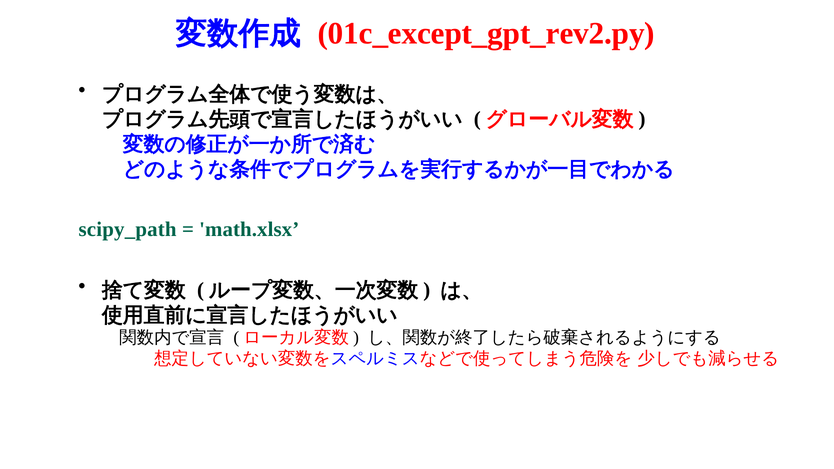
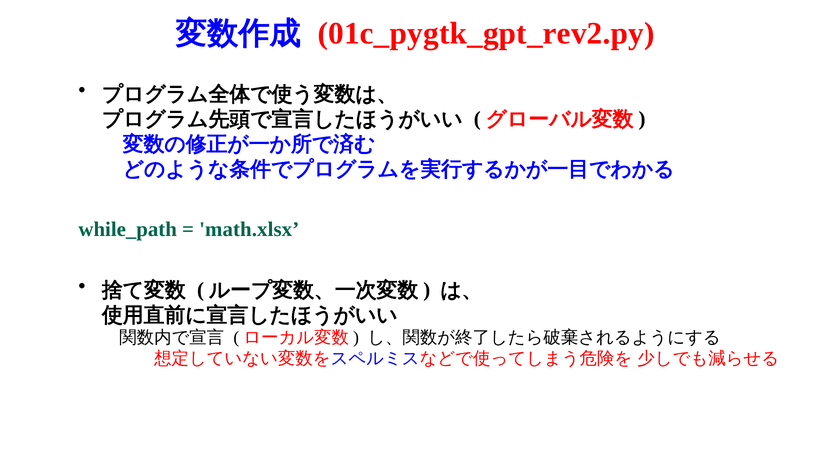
01c_except_gpt_rev2.py: 01c_except_gpt_rev2.py -> 01c_pygtk_gpt_rev2.py
scipy_path: scipy_path -> while_path
